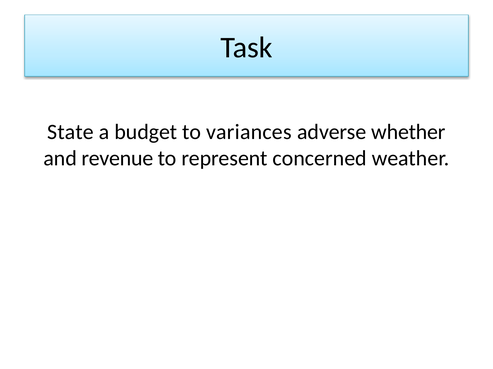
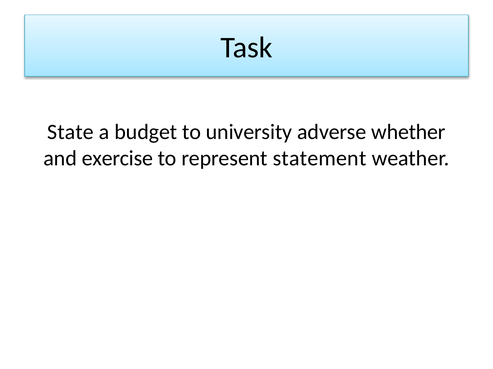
variances: variances -> university
revenue: revenue -> exercise
concerned: concerned -> statement
